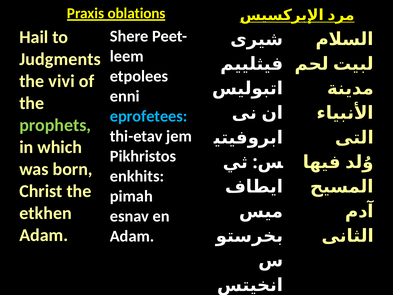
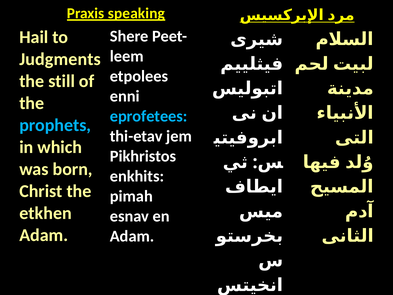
oblations: oblations -> speaking
vivi: vivi -> still
prophets colour: light green -> light blue
